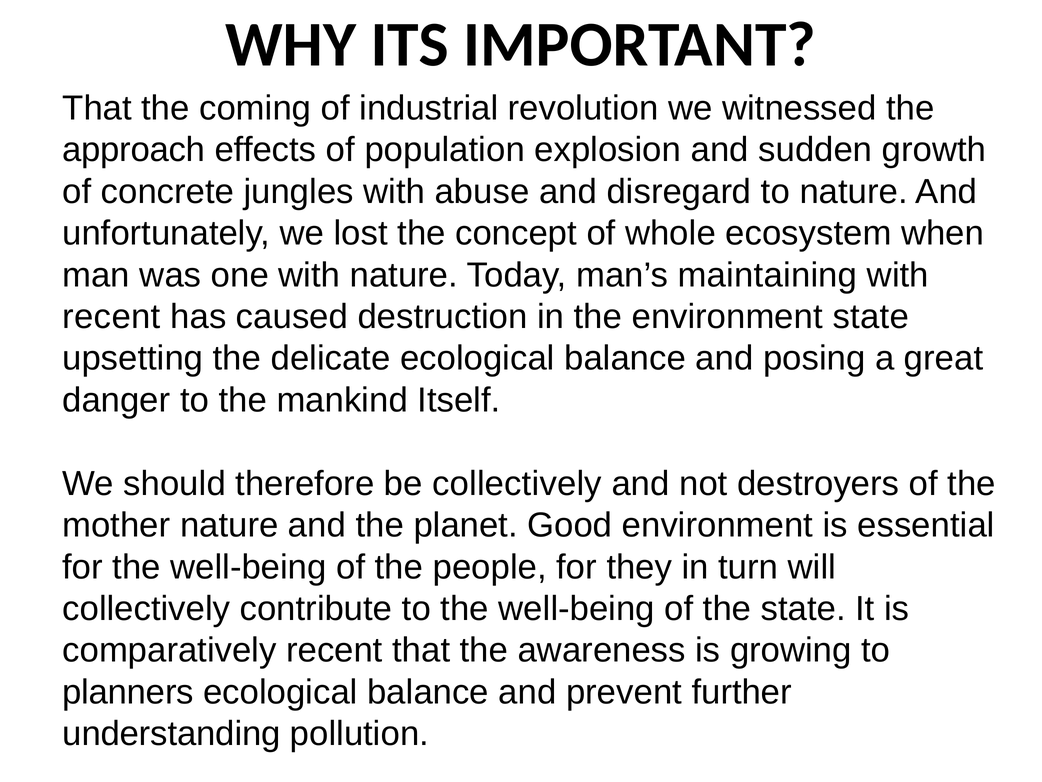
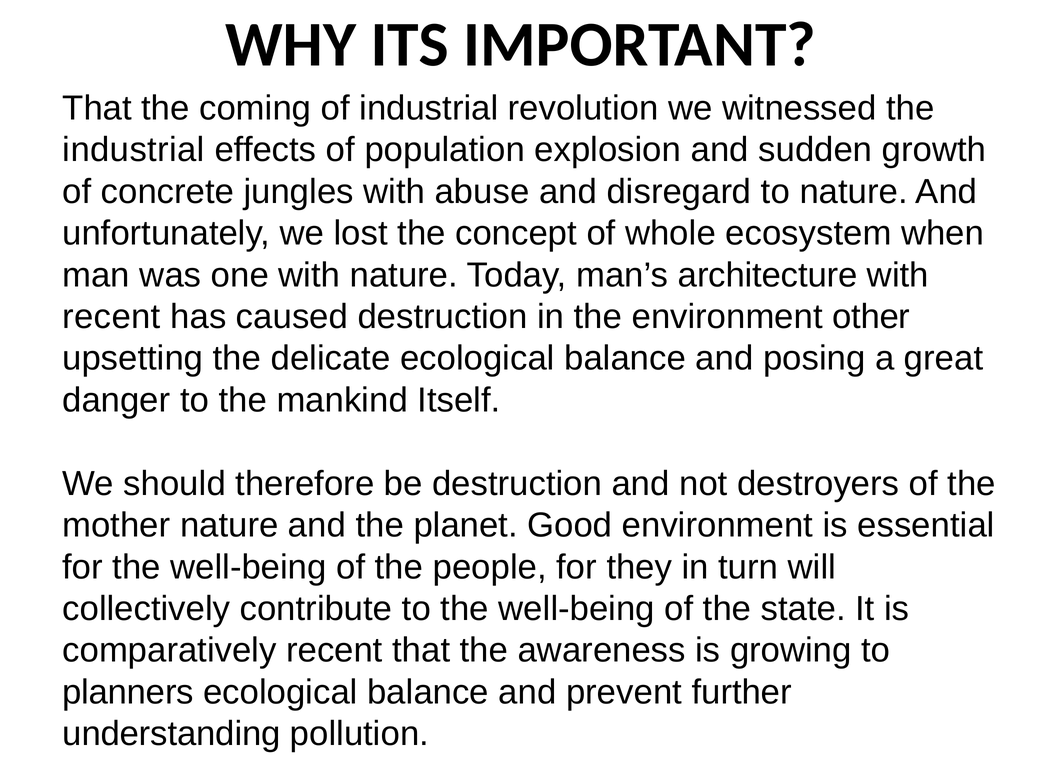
approach at (134, 150): approach -> industrial
maintaining: maintaining -> architecture
environment state: state -> other
be collectively: collectively -> destruction
